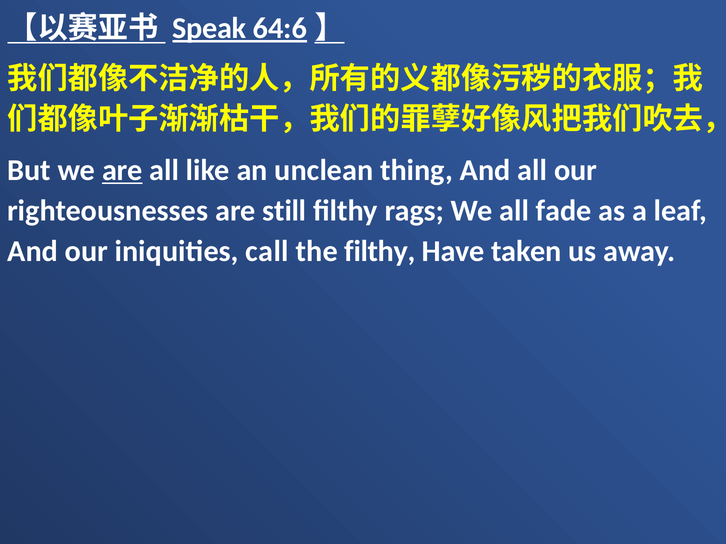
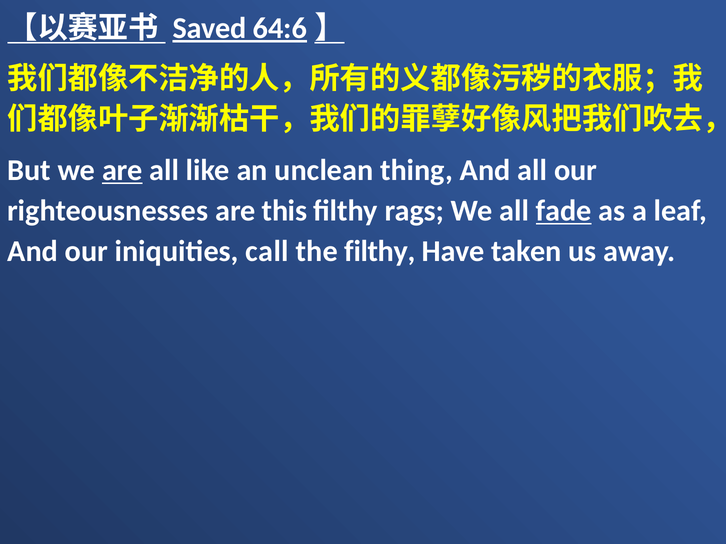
Speak: Speak -> Saved
still: still -> this
fade underline: none -> present
